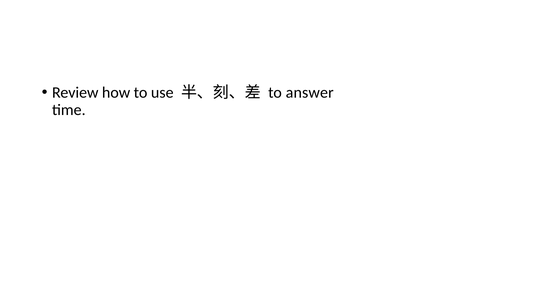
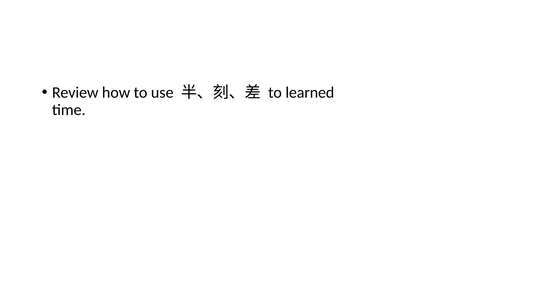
answer: answer -> learned
